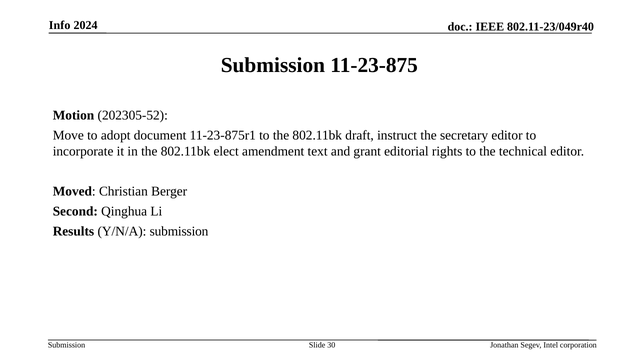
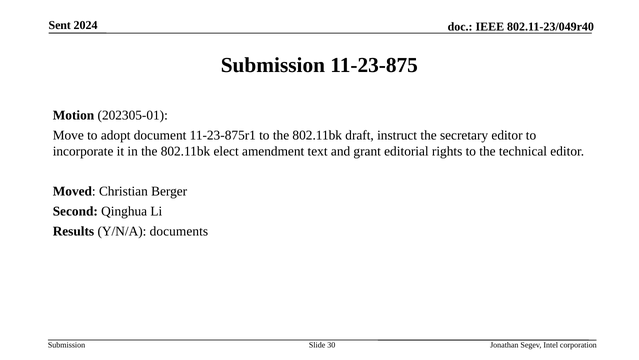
Info: Info -> Sent
202305-52: 202305-52 -> 202305-01
Y/N/A submission: submission -> documents
